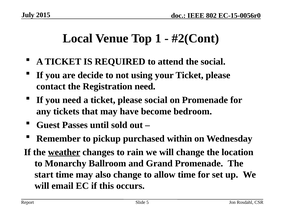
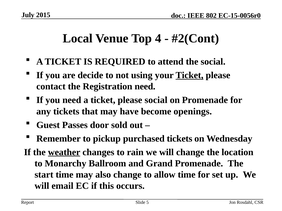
1: 1 -> 4
Ticket at (190, 75) underline: none -> present
bedroom: bedroom -> openings
until: until -> door
purchased within: within -> tickets
